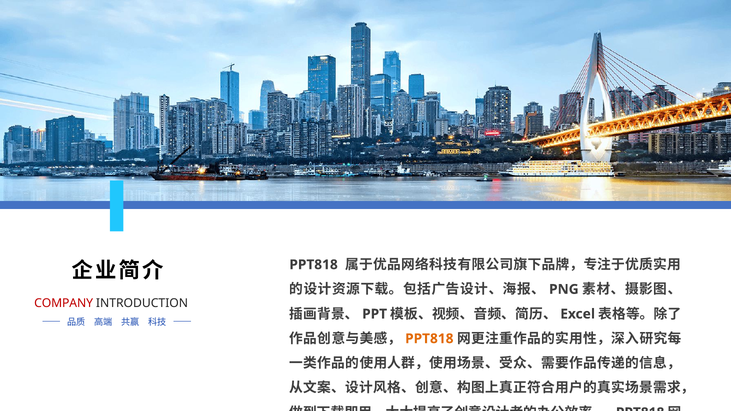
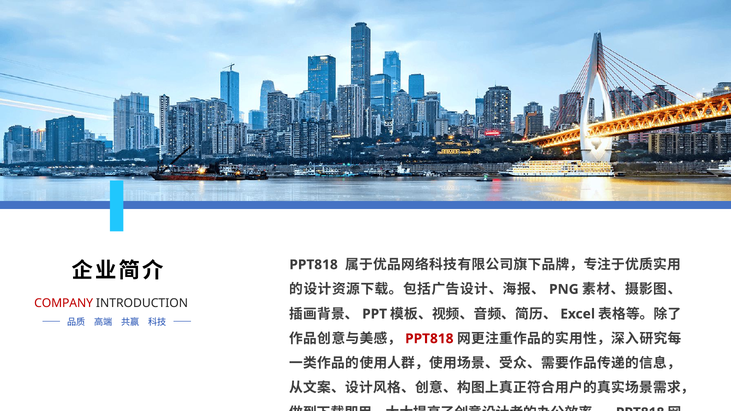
PPT818 at (429, 339) colour: orange -> red
